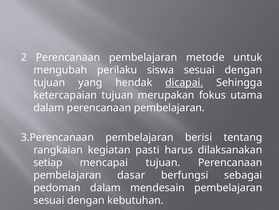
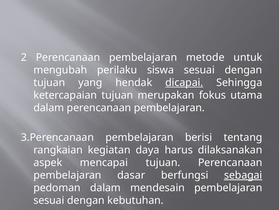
pasti: pasti -> daya
setiap: setiap -> aspek
sebagai underline: none -> present
